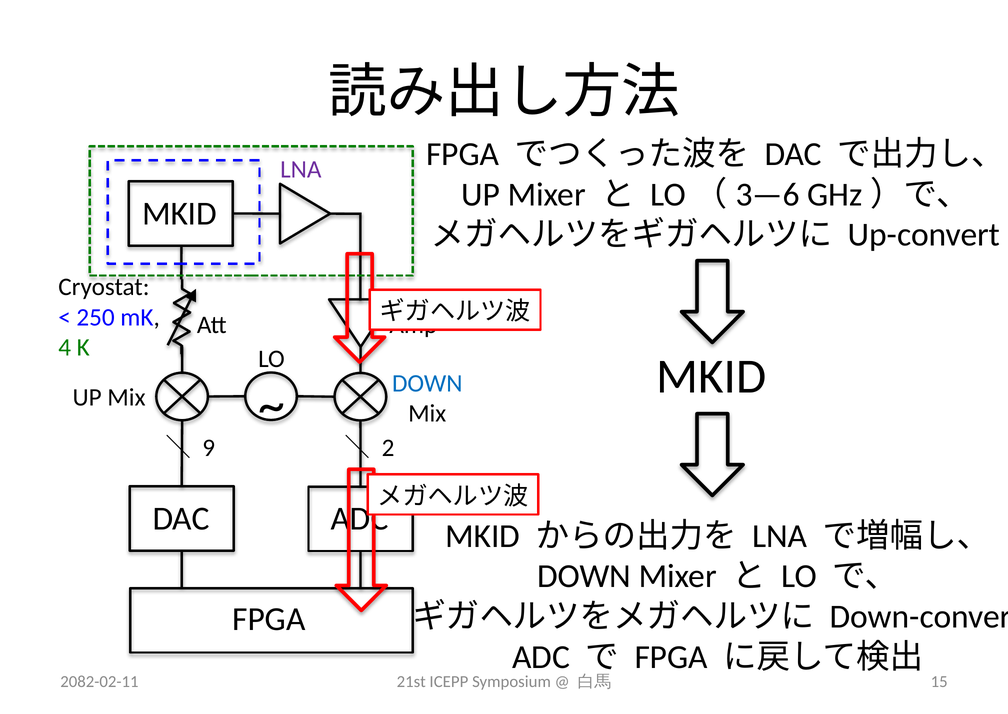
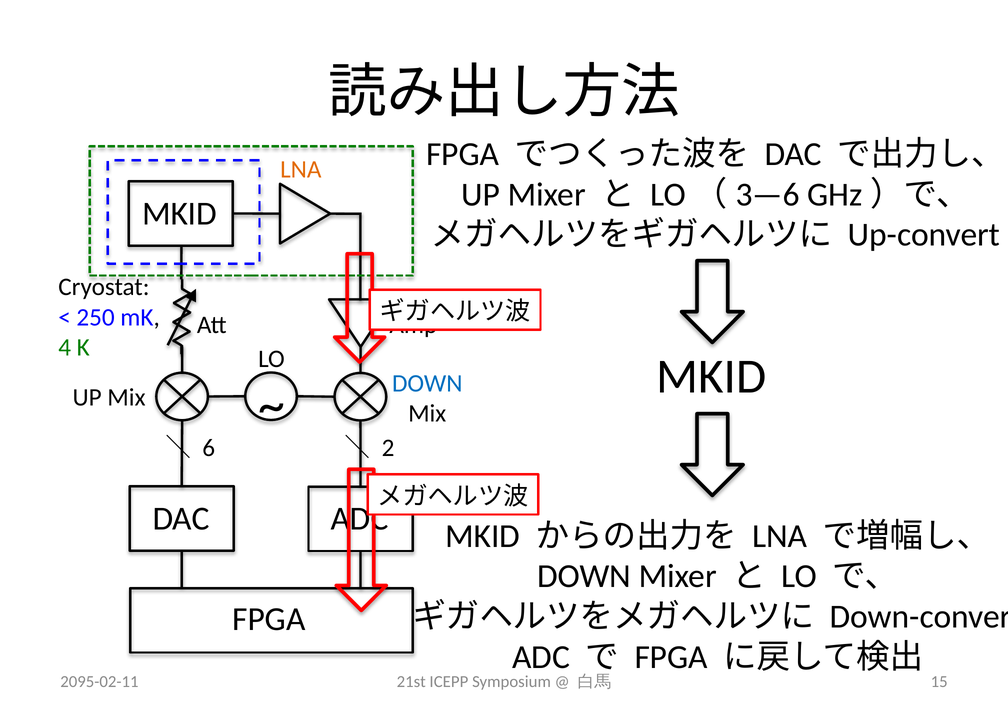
LNA at (301, 169) colour: purple -> orange
9: 9 -> 6
2082-02-11: 2082-02-11 -> 2095-02-11
